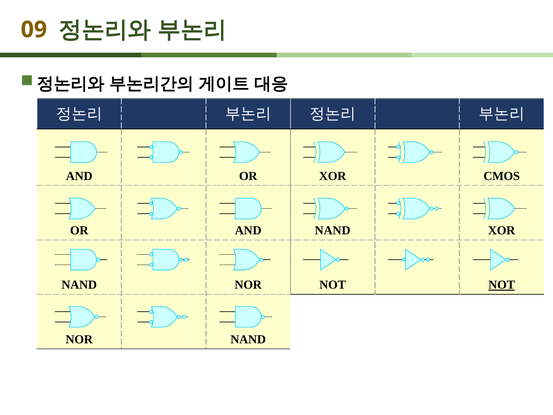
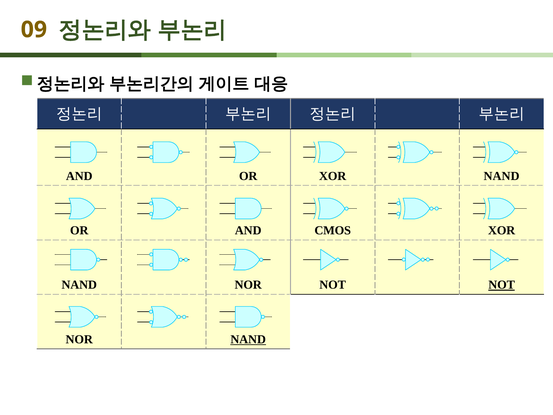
OR XOR CMOS: CMOS -> NAND
AND NAND: NAND -> CMOS
NAND at (248, 339) underline: none -> present
